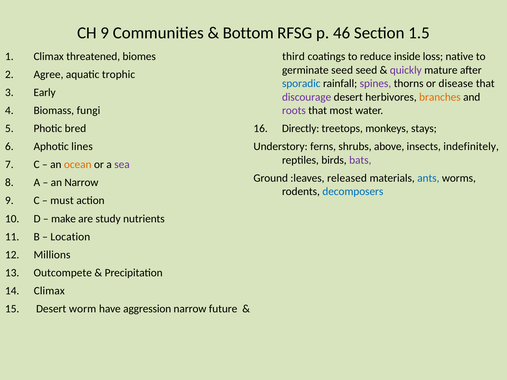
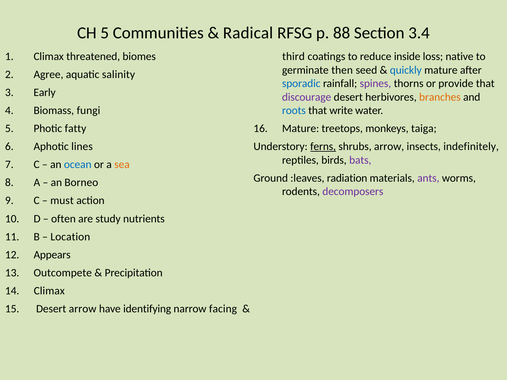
CH 9: 9 -> 5
Bottom: Bottom -> Radical
46: 46 -> 88
1.5: 1.5 -> 3.4
germinate seed: seed -> then
quickly colour: purple -> blue
trophic: trophic -> salinity
disease: disease -> provide
roots colour: purple -> blue
most: most -> write
Directly at (301, 129): Directly -> Mature
stays: stays -> taiga
bred: bred -> fatty
ferns underline: none -> present
shrubs above: above -> arrow
ocean colour: orange -> blue
sea colour: purple -> orange
released: released -> radiation
ants colour: blue -> purple
an Narrow: Narrow -> Borneo
decomposers colour: blue -> purple
make: make -> often
Millions: Millions -> Appears
Desert worm: worm -> arrow
aggression: aggression -> identifying
future: future -> facing
